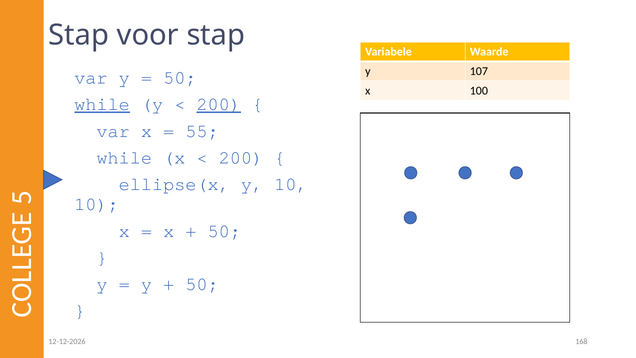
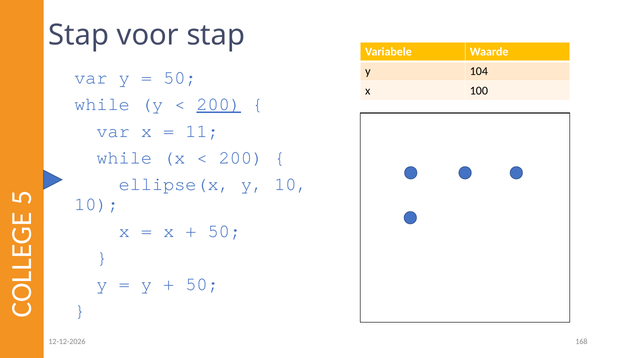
107: 107 -> 104
while at (102, 104) underline: present -> none
55: 55 -> 11
